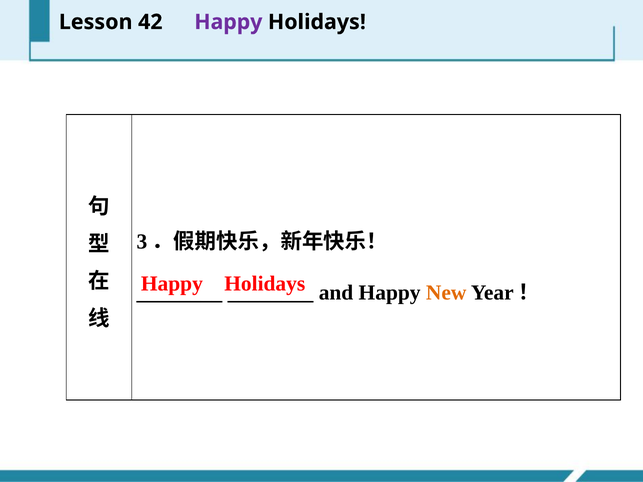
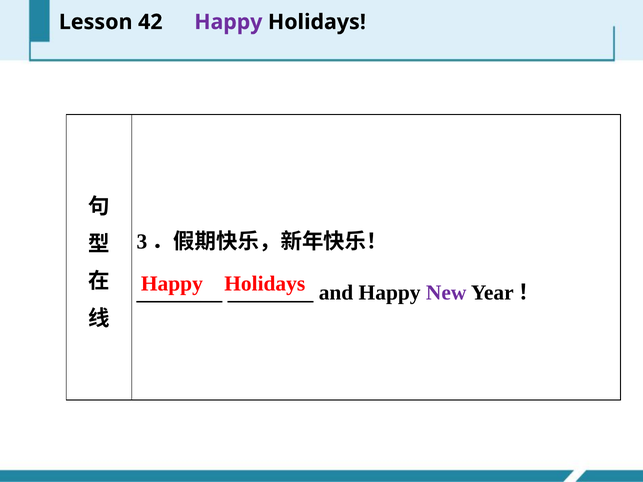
New colour: orange -> purple
